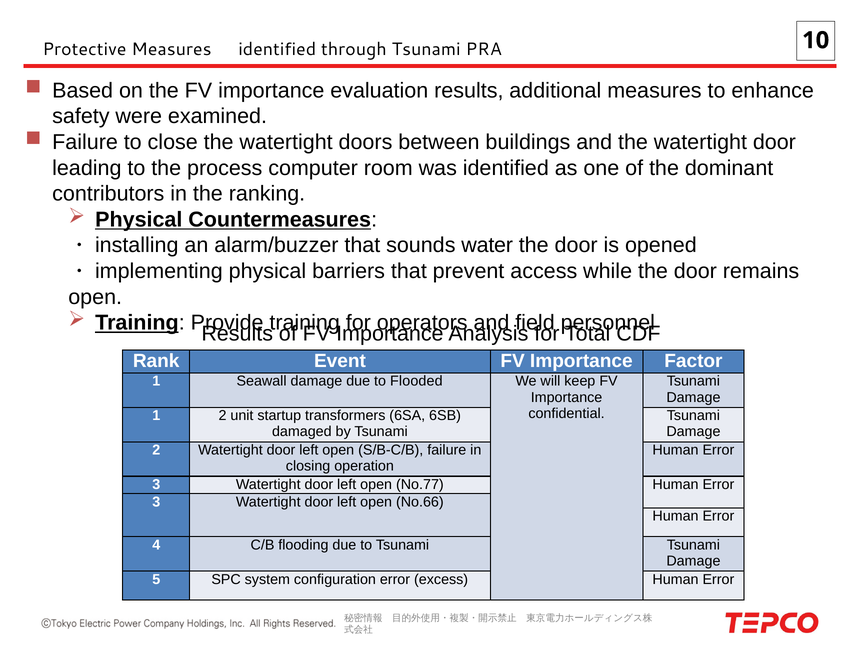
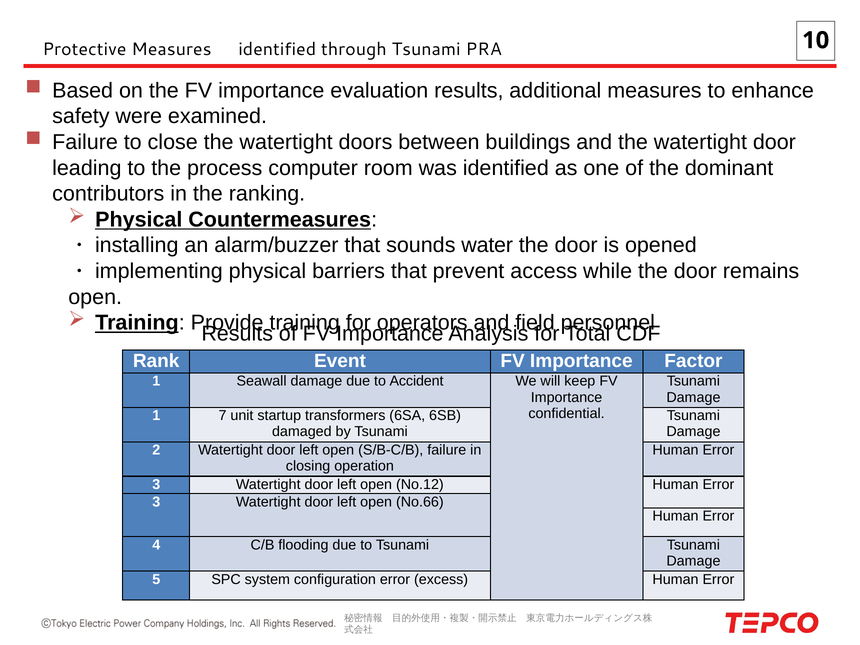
Flooded: Flooded -> Accident
1 2: 2 -> 7
No.77: No.77 -> No.12
